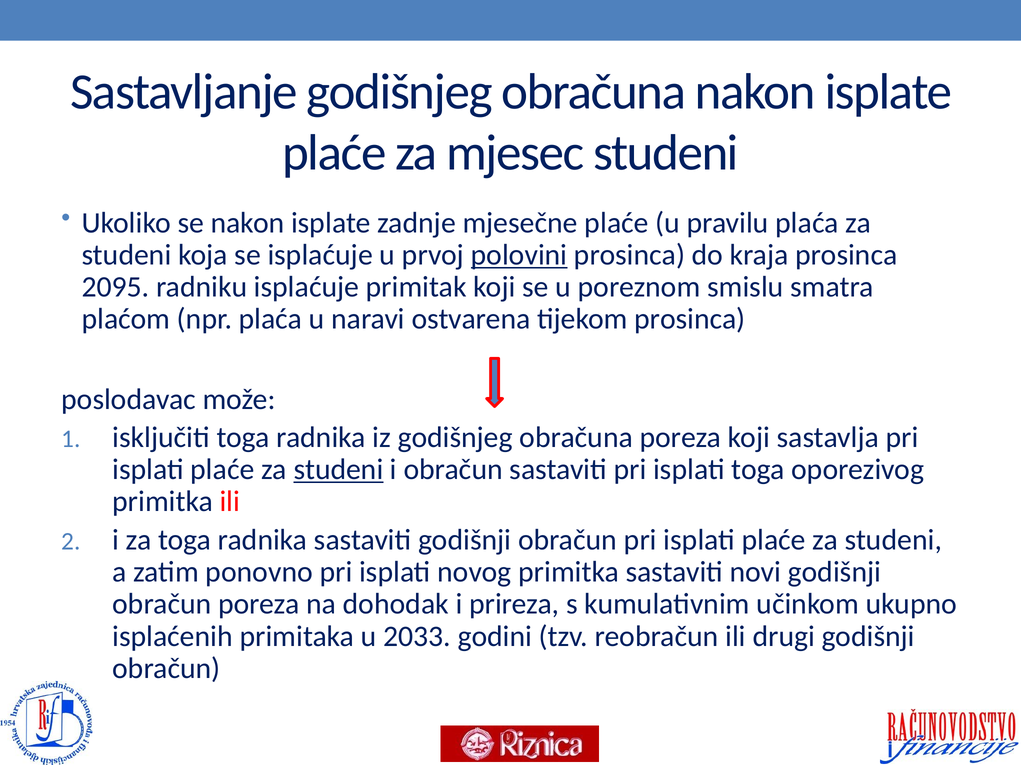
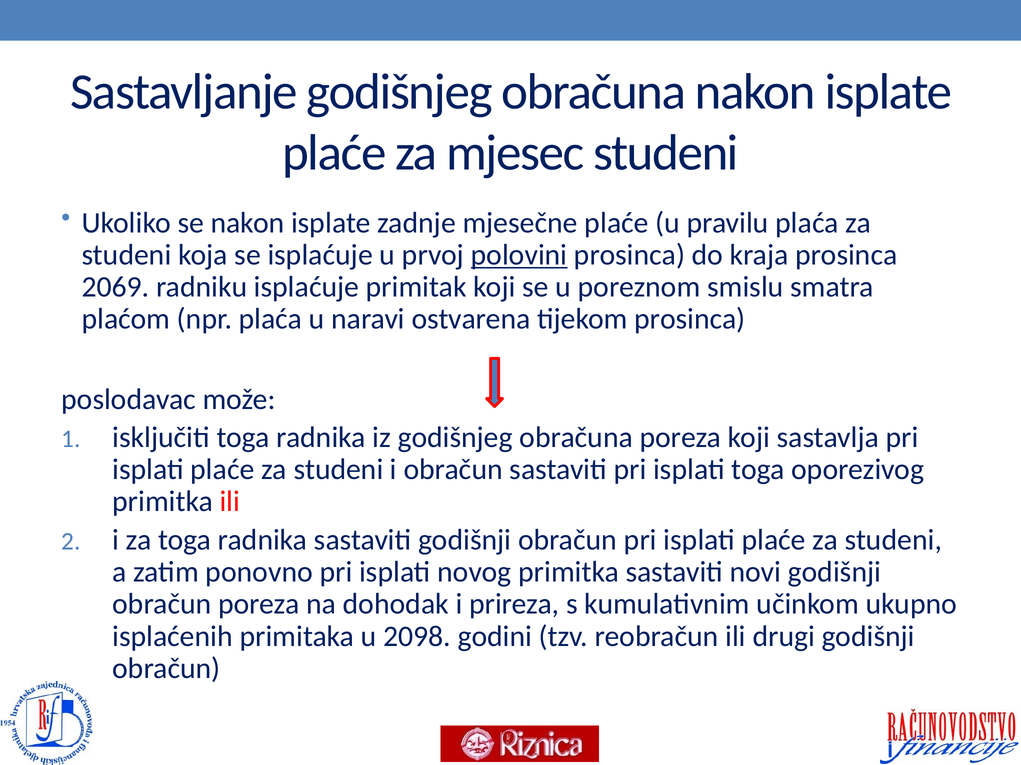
2095: 2095 -> 2069
studeni at (338, 470) underline: present -> none
2033: 2033 -> 2098
